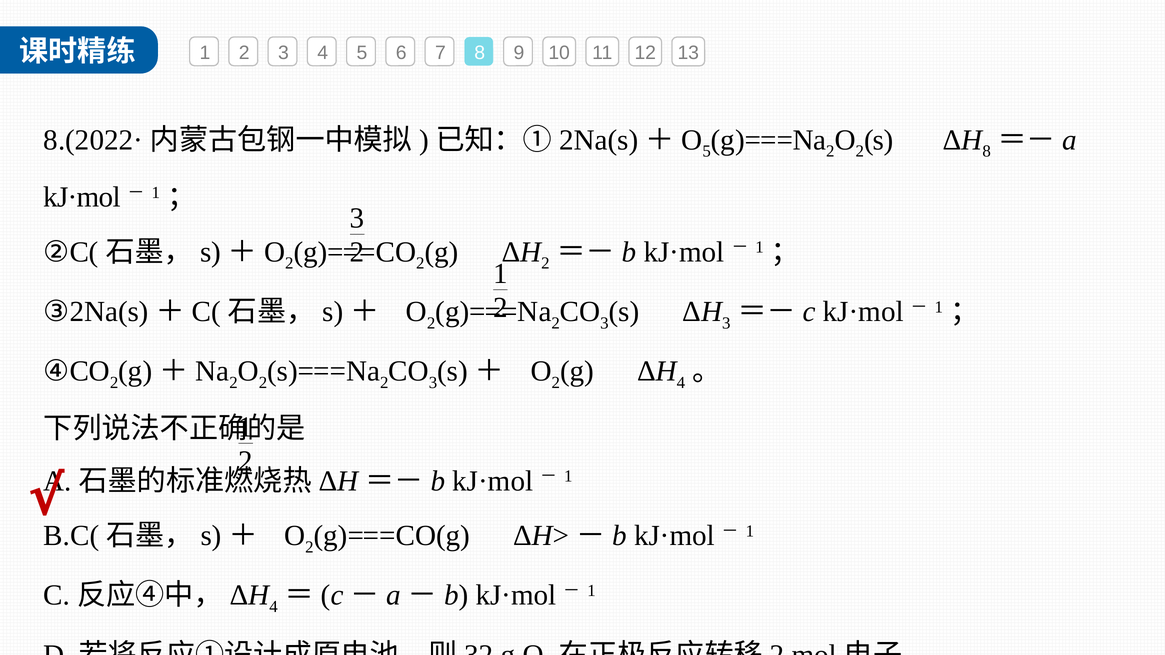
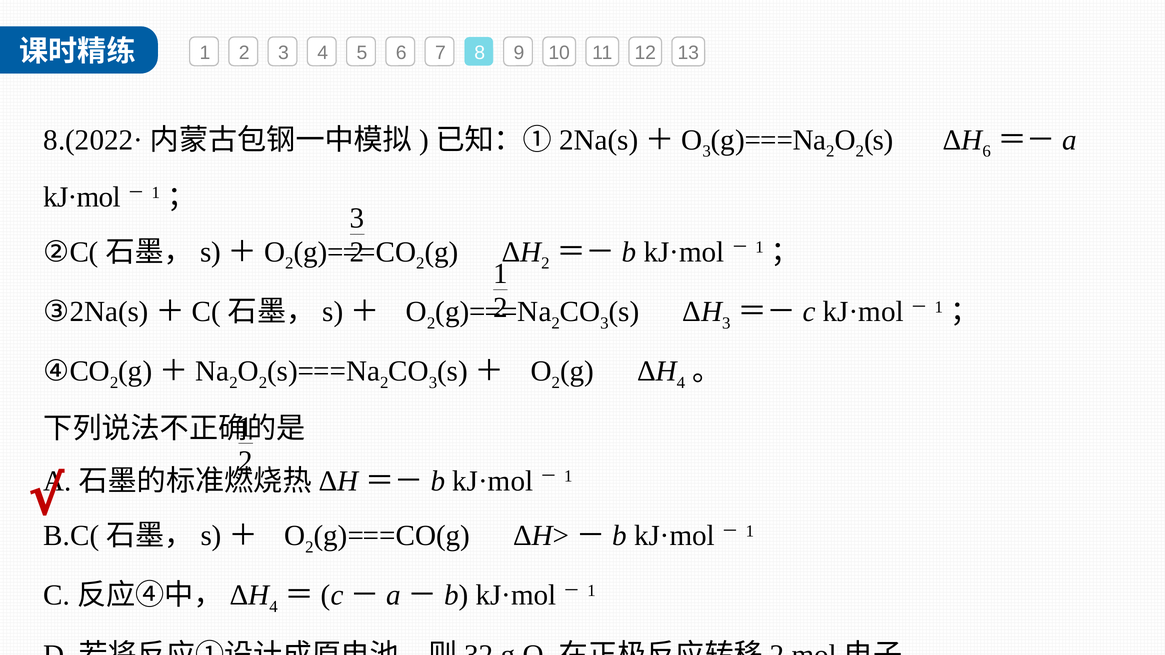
5 at (707, 151): 5 -> 3
8 at (987, 151): 8 -> 6
